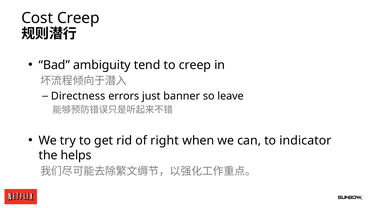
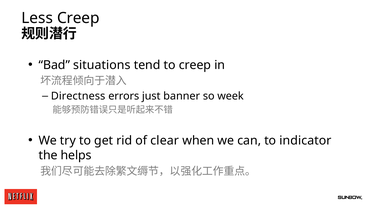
Cost: Cost -> Less
ambiguity: ambiguity -> situations
leave: leave -> week
right: right -> clear
